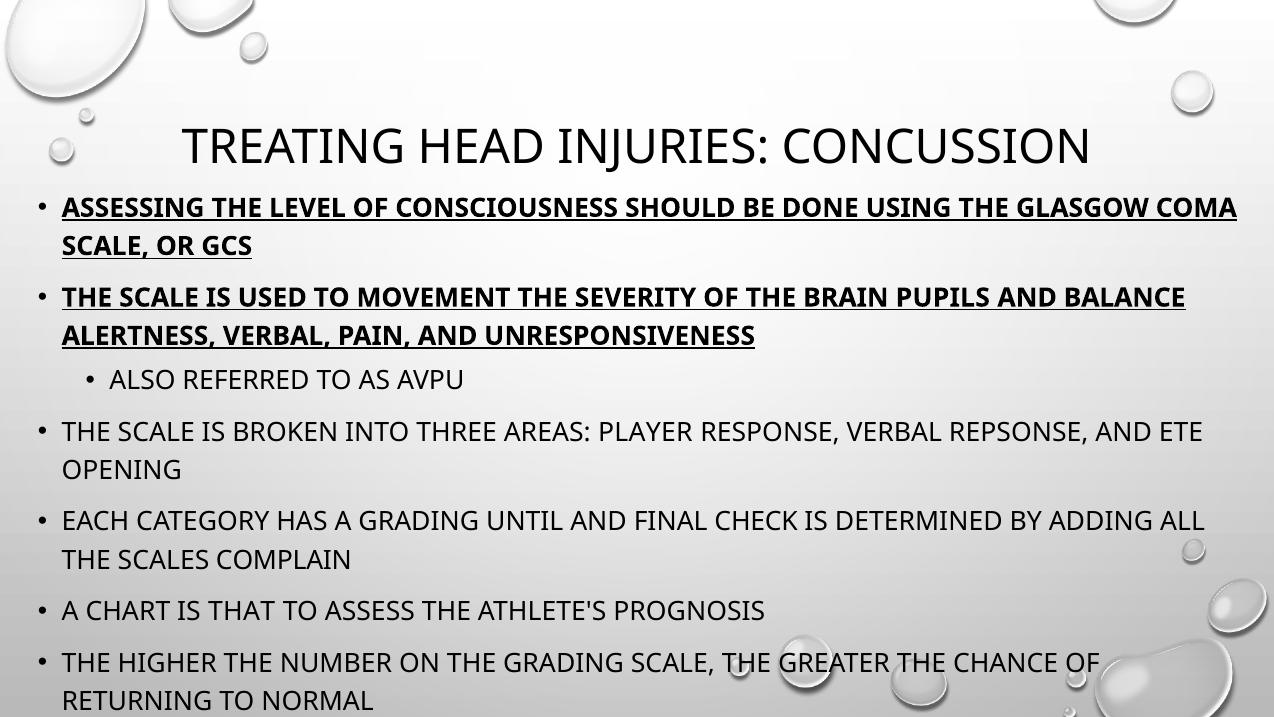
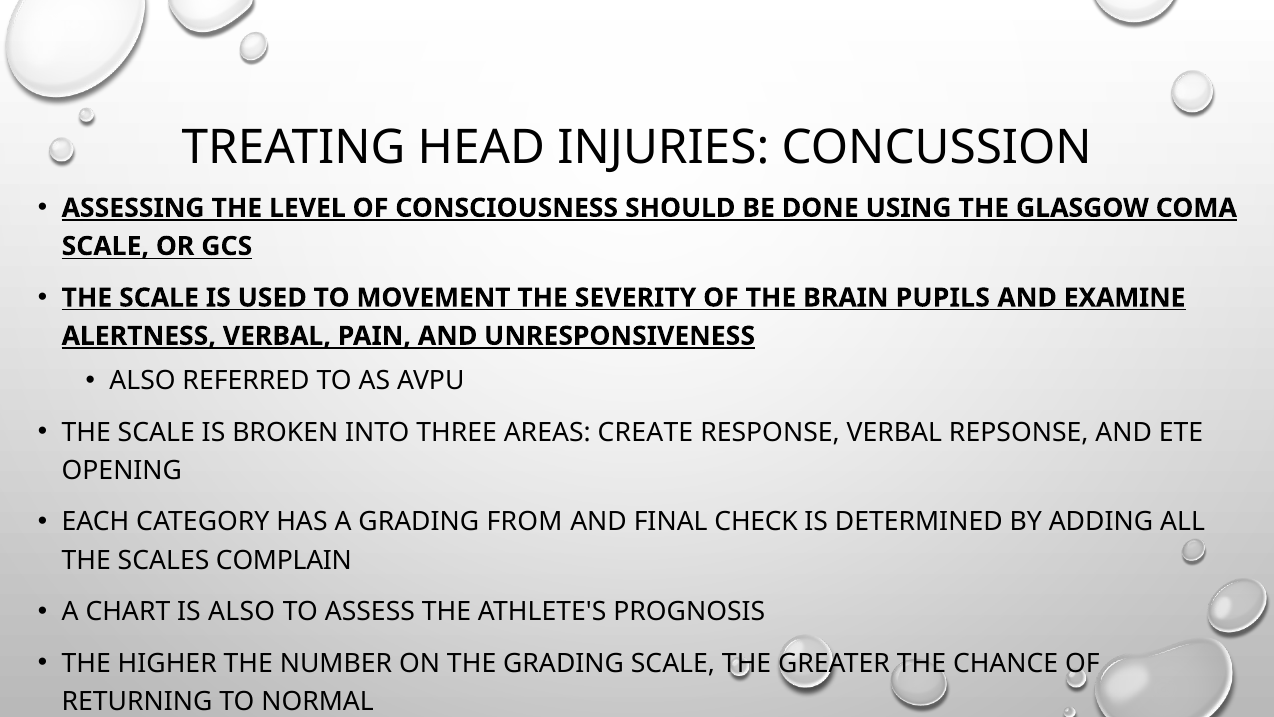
BALANCE: BALANCE -> EXAMINE
PLAYER: PLAYER -> CREATE
UNTIL: UNTIL -> FROM
IS THAT: THAT -> ALSO
